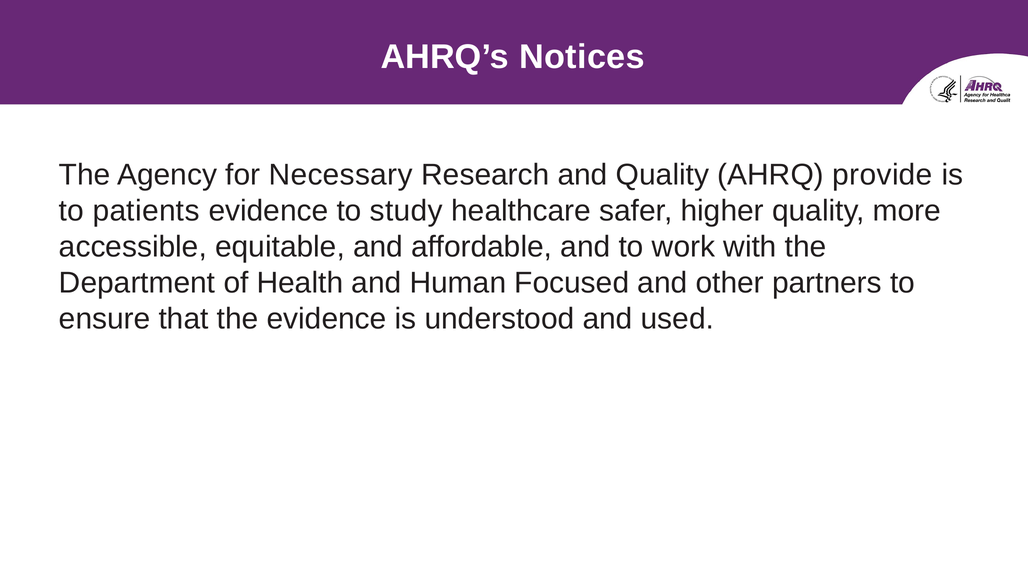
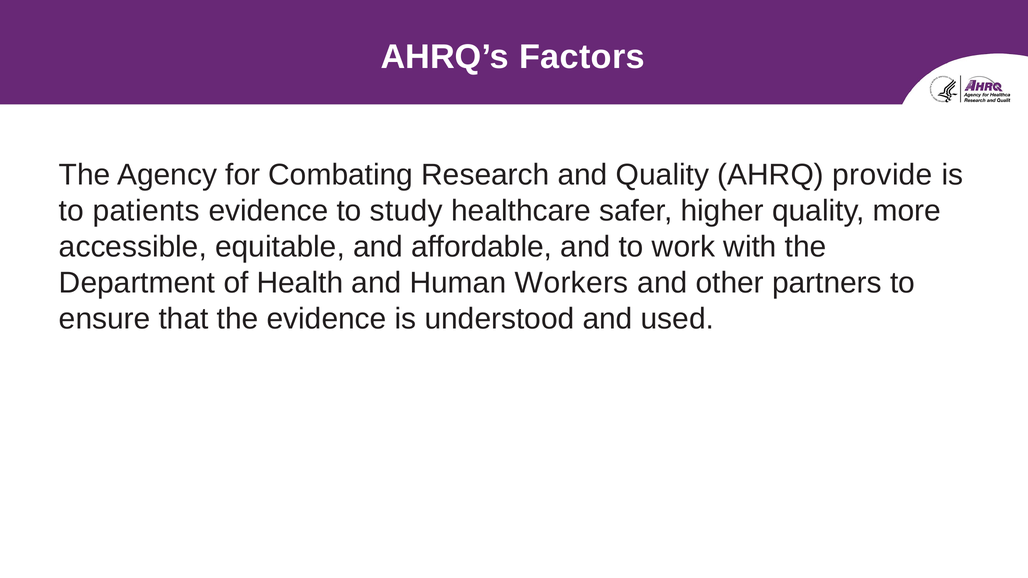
Notices: Notices -> Factors
Necessary: Necessary -> Combating
Focused: Focused -> Workers
